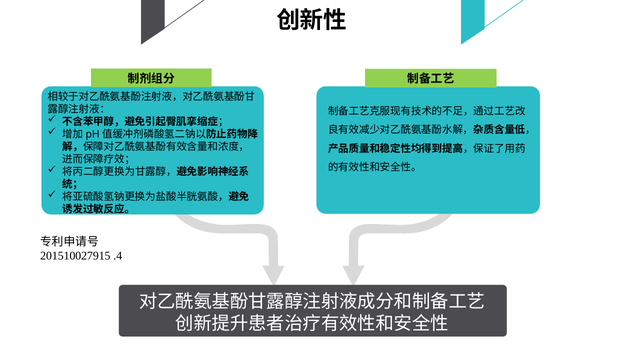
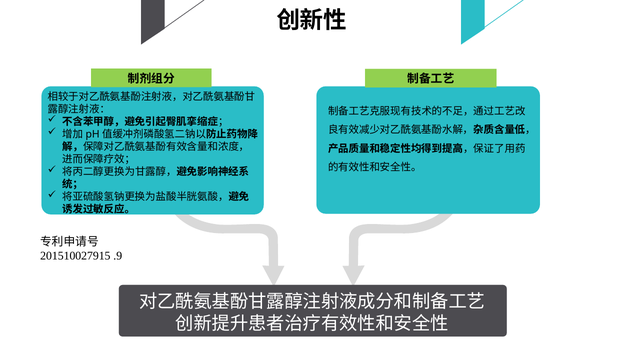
.4: .4 -> .9
